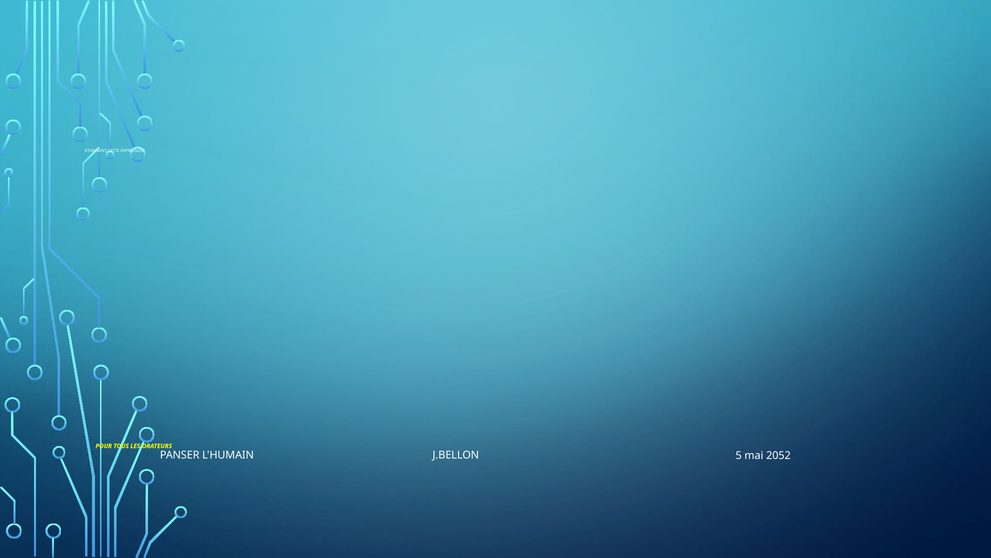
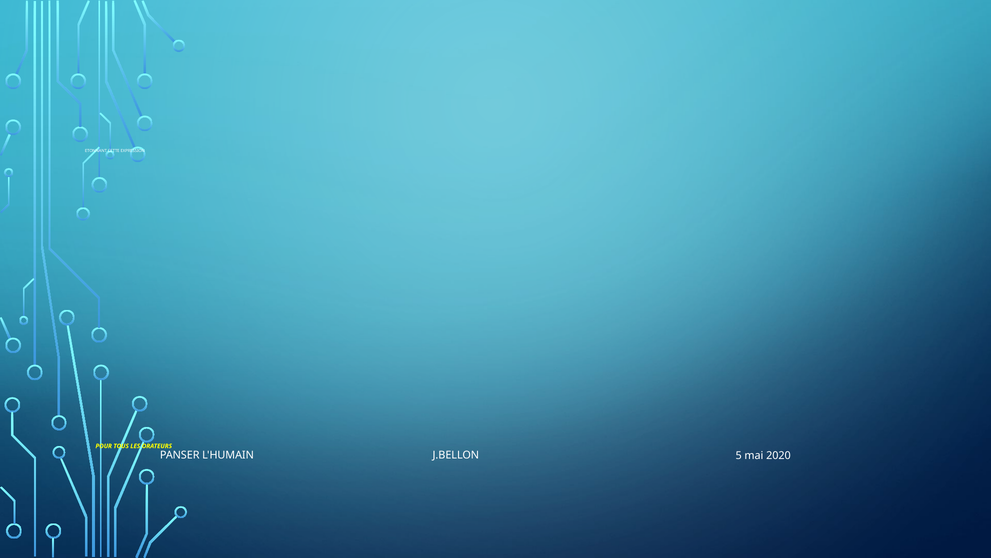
2052: 2052 -> 2020
